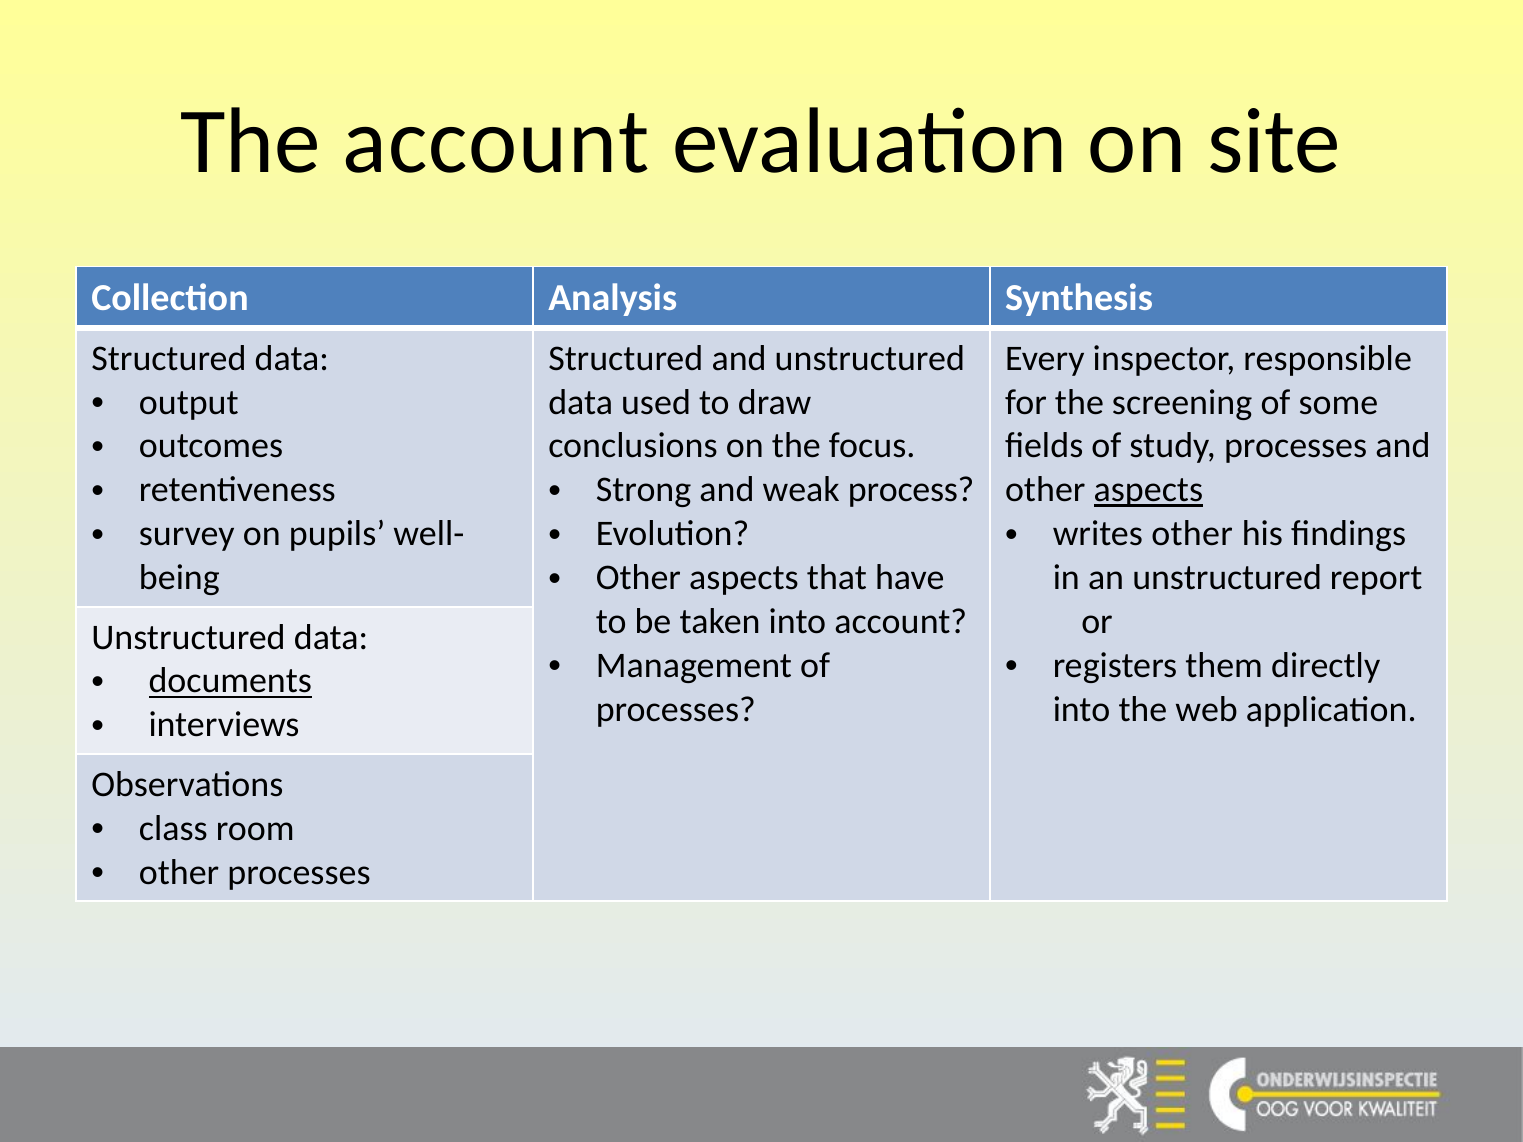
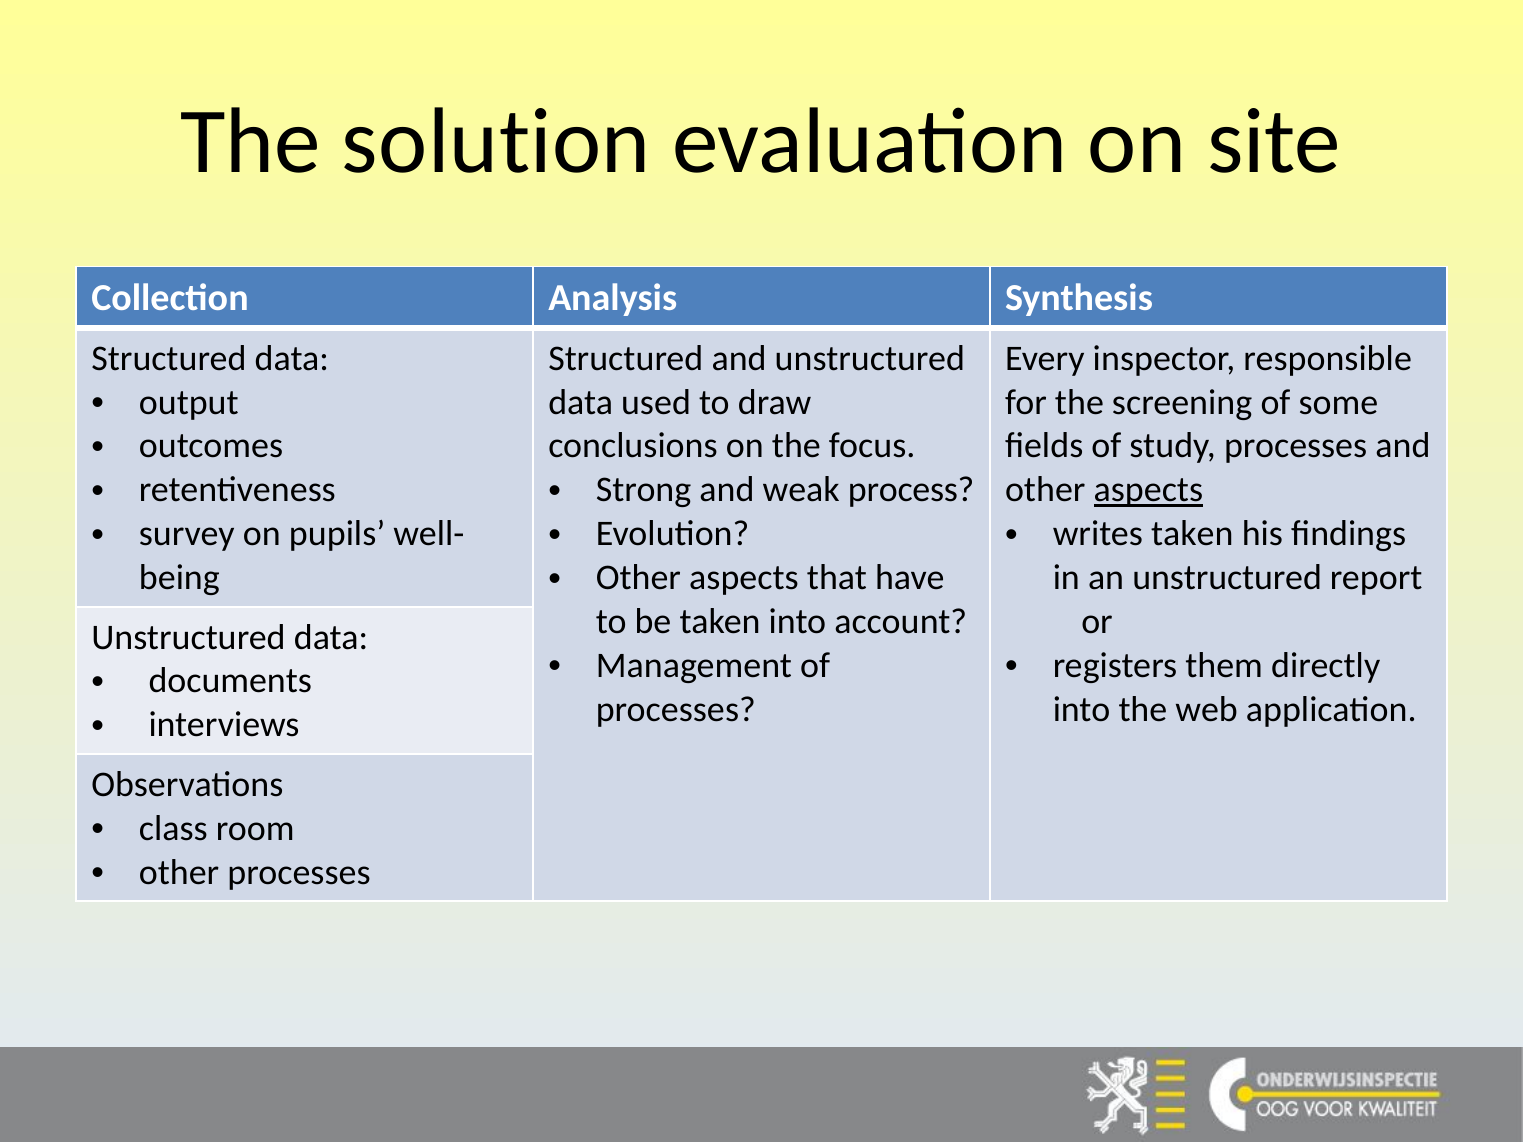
The account: account -> solution
writes other: other -> taken
documents underline: present -> none
